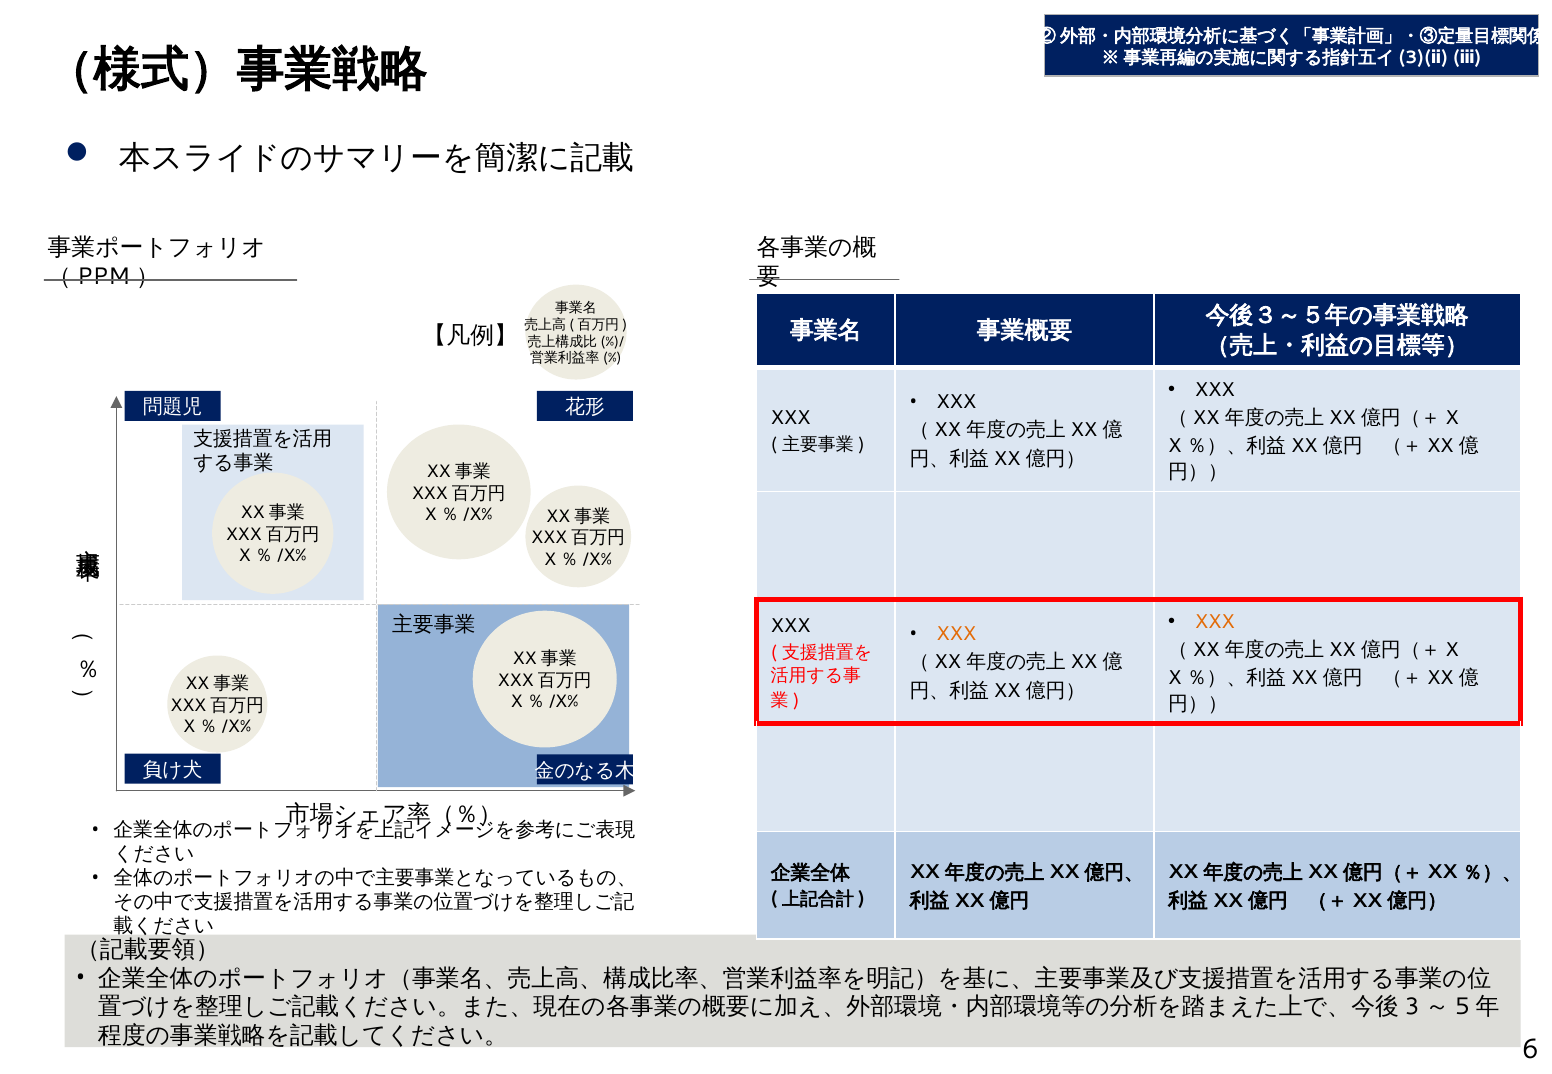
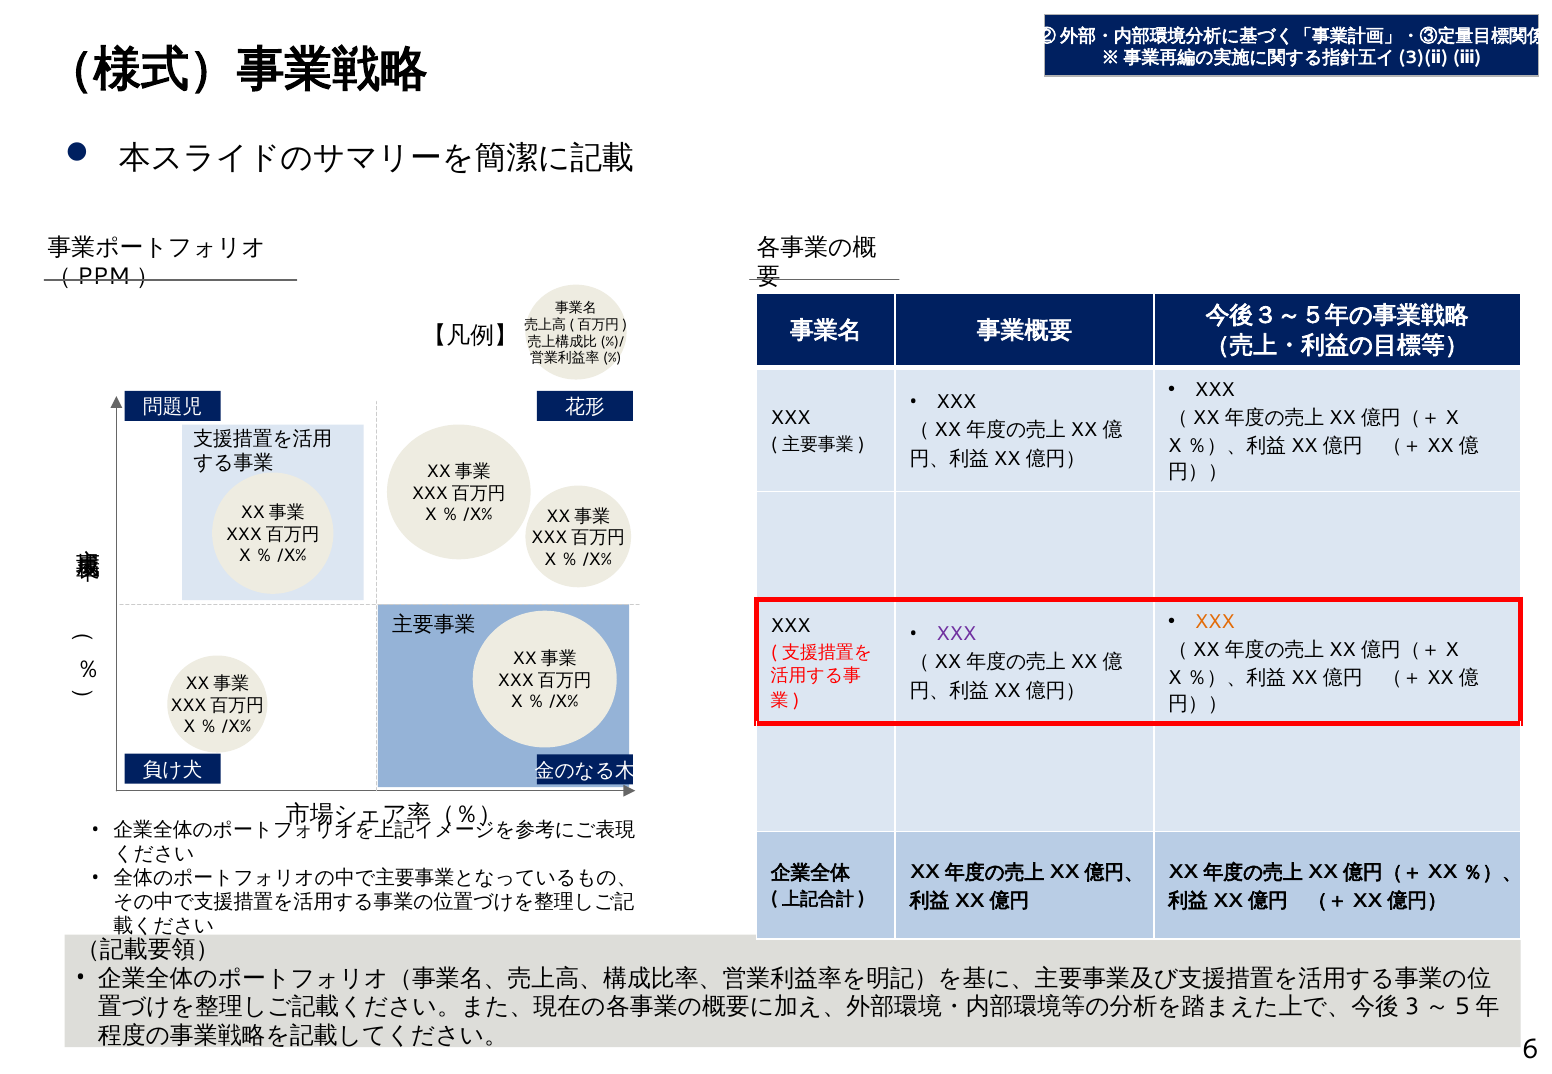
XXX at (956, 634) colour: orange -> purple
